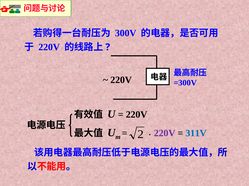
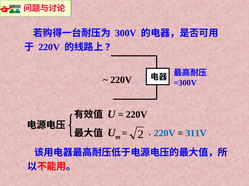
220V at (165, 134) colour: purple -> blue
